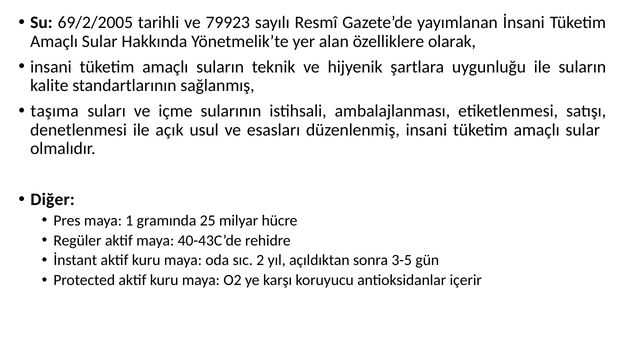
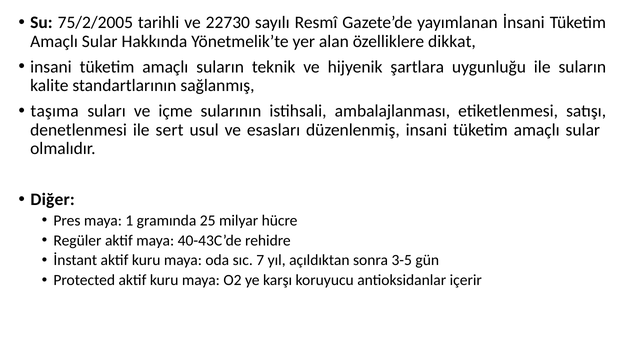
69/2/2005: 69/2/2005 -> 75/2/2005
79923: 79923 -> 22730
olarak: olarak -> dikkat
açık: açık -> sert
2: 2 -> 7
